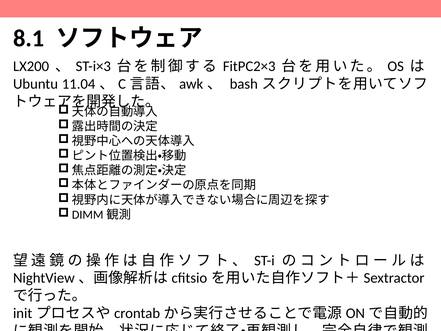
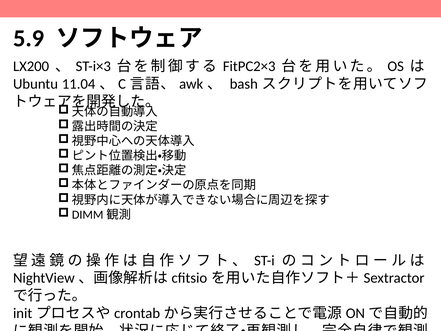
8.1: 8.1 -> 5.9
